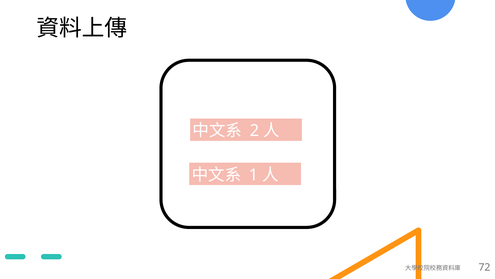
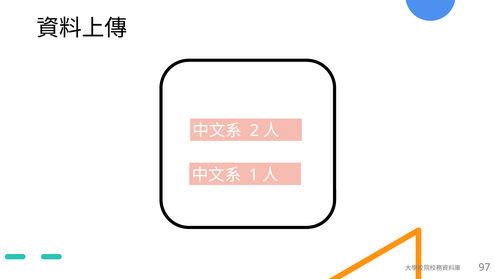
72: 72 -> 97
